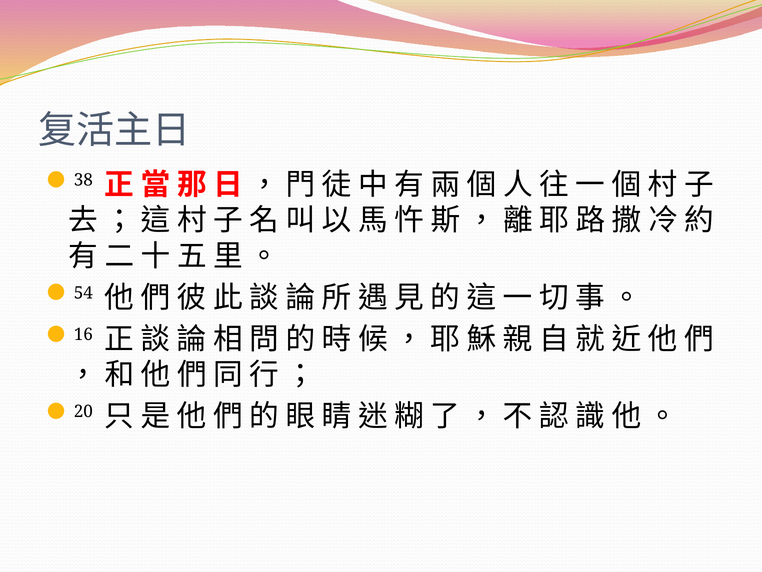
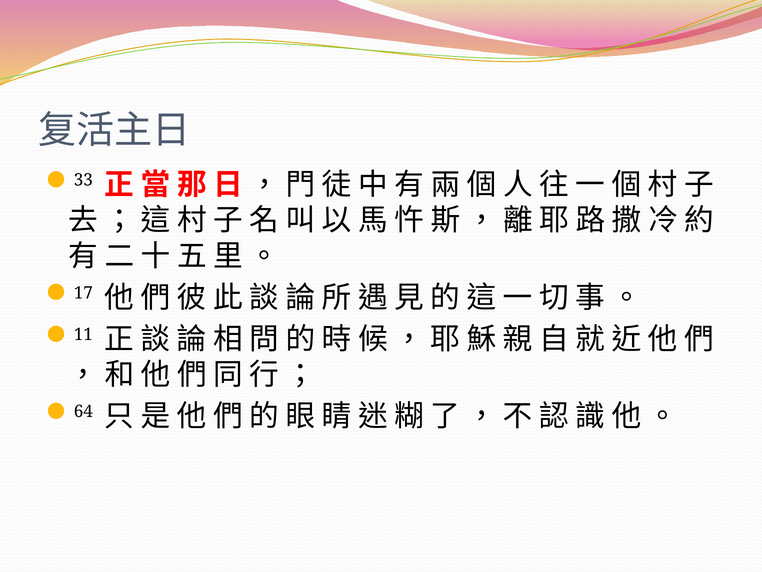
38: 38 -> 33
54: 54 -> 17
16: 16 -> 11
20: 20 -> 64
